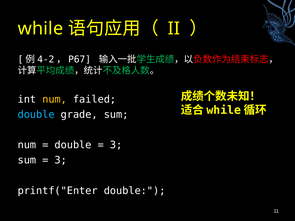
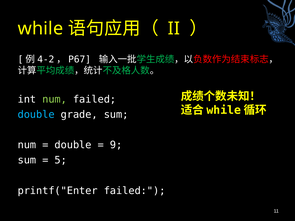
num at (55, 99) colour: yellow -> light green
3 at (116, 145): 3 -> 9
3 at (61, 160): 3 -> 5
printf("Enter double: double -> failed
